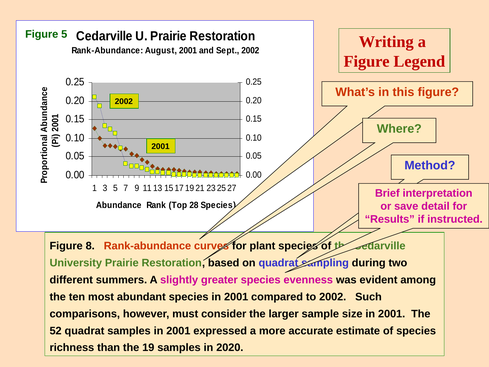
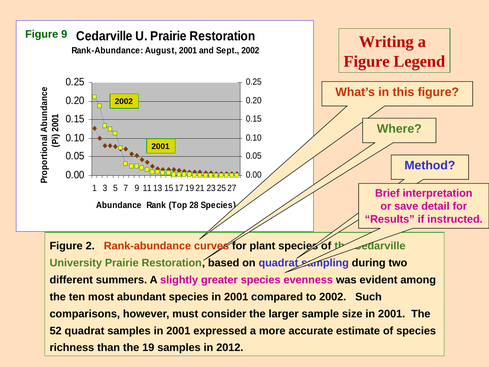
Figure 5: 5 -> 9
Figure 8: 8 -> 2
2020: 2020 -> 2012
